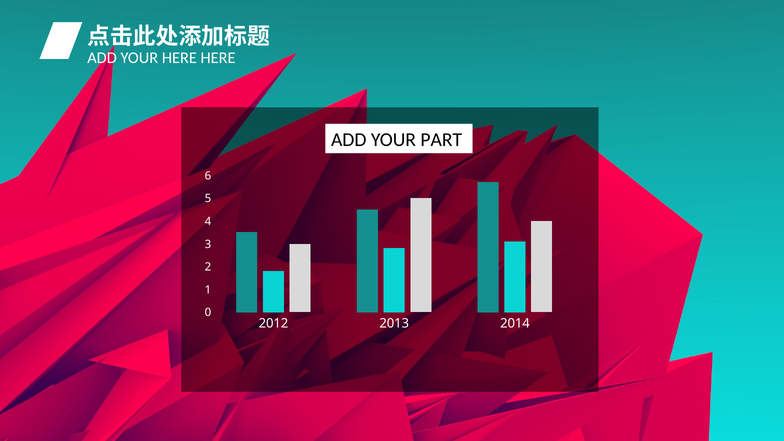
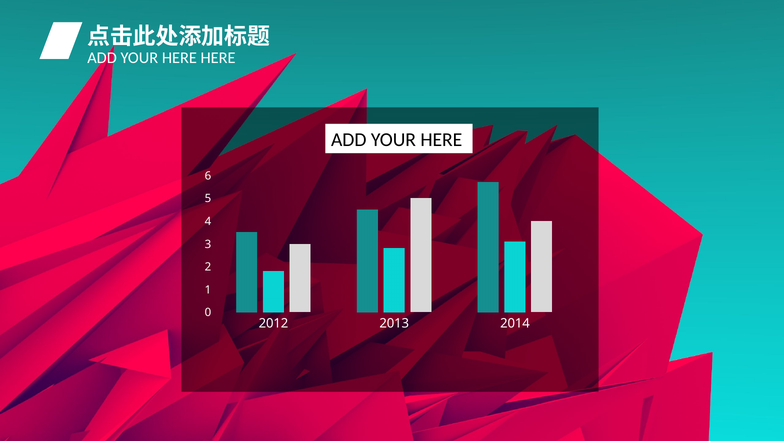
PART at (441, 140): PART -> HERE
